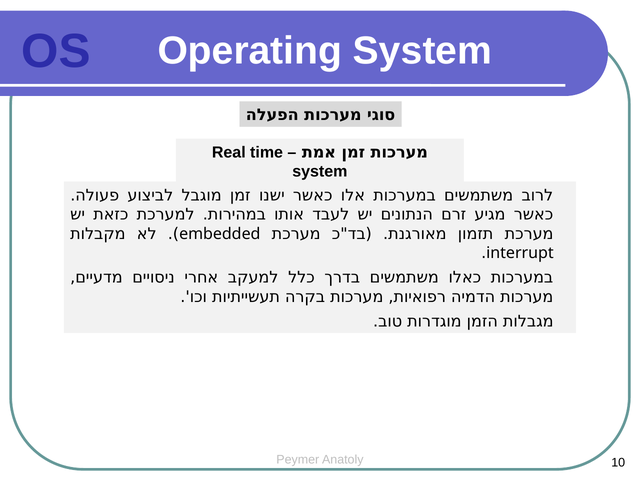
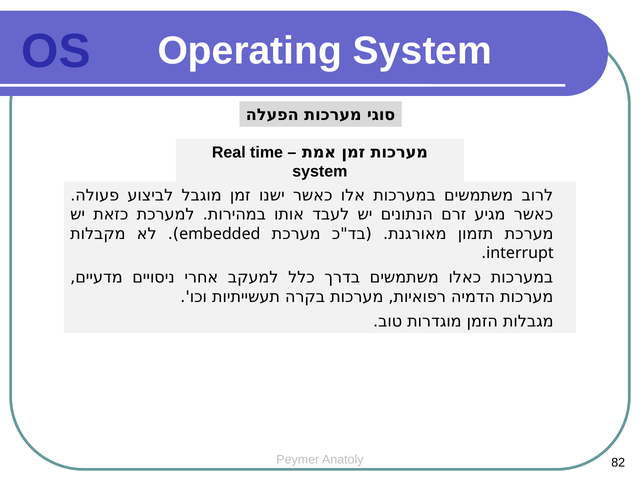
10: 10 -> 82
